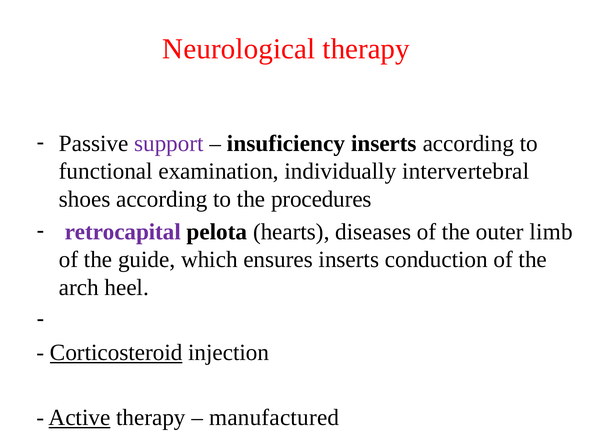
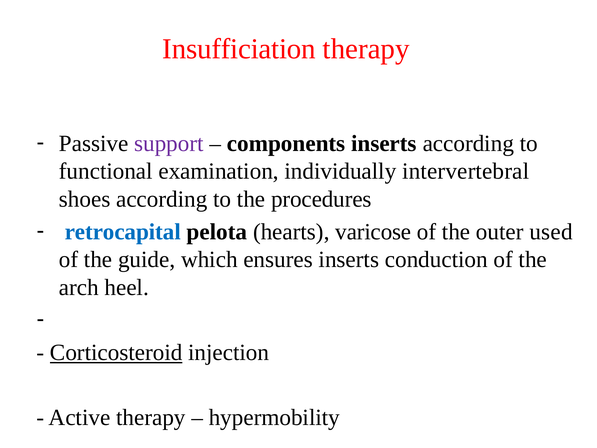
Neurological: Neurological -> Insufficiation
insuficiency: insuficiency -> components
retrocapital colour: purple -> blue
diseases: diseases -> varicose
limb: limb -> used
Active underline: present -> none
manufactured: manufactured -> hypermobility
